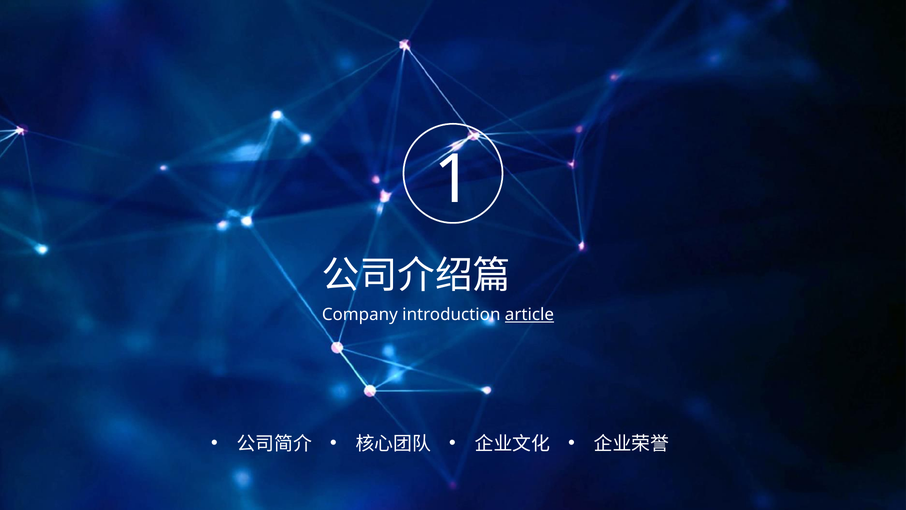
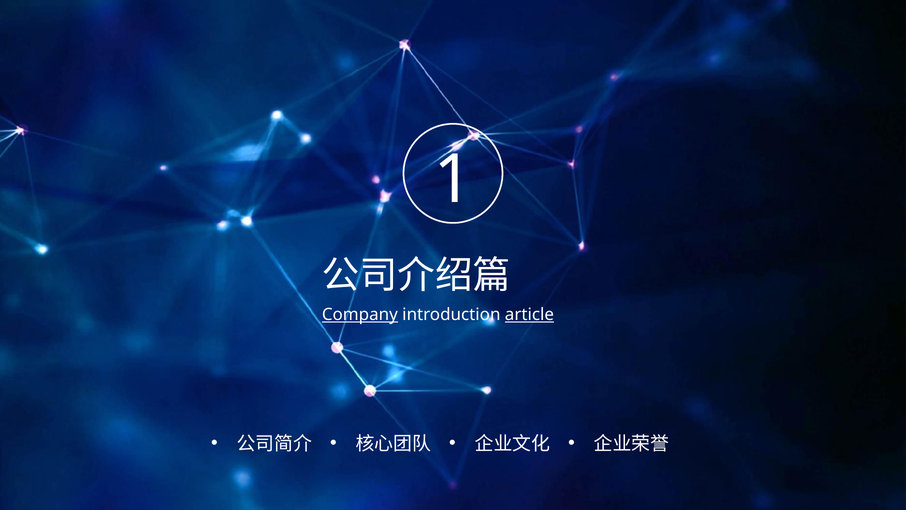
Company underline: none -> present
